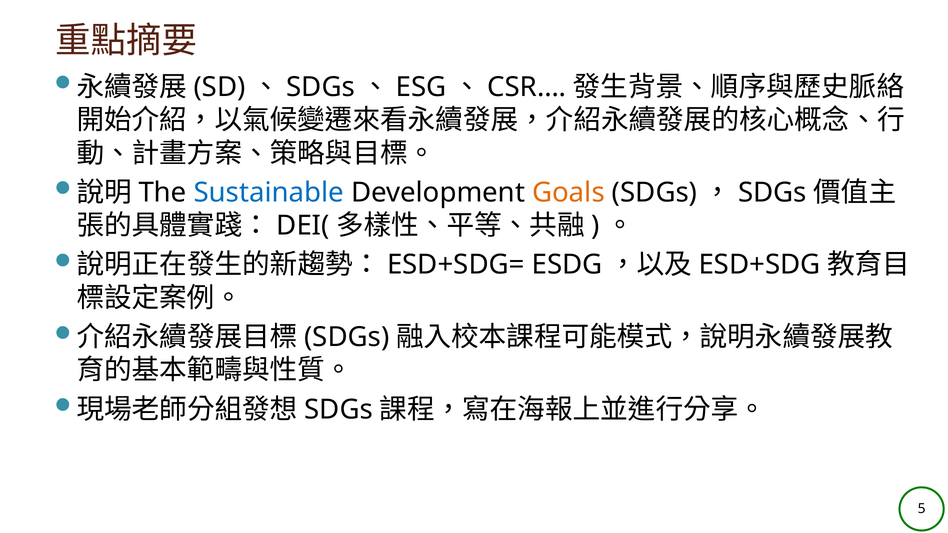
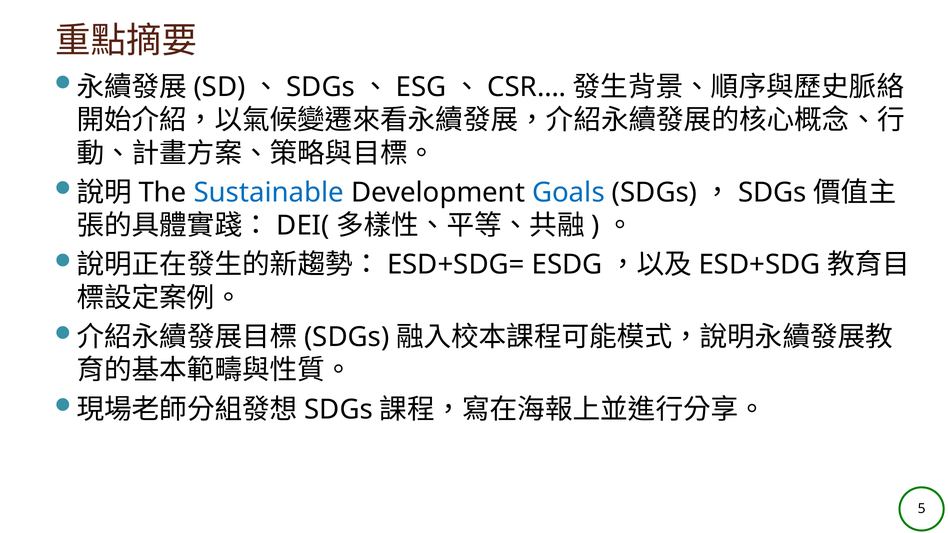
Goals colour: orange -> blue
